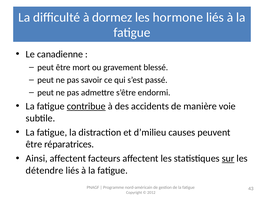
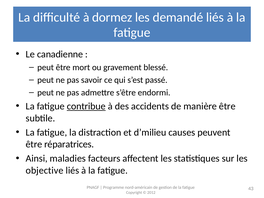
hormone: hormone -> demandé
manière voie: voie -> être
Ainsi affectent: affectent -> maladies
sur underline: present -> none
détendre: détendre -> objective
